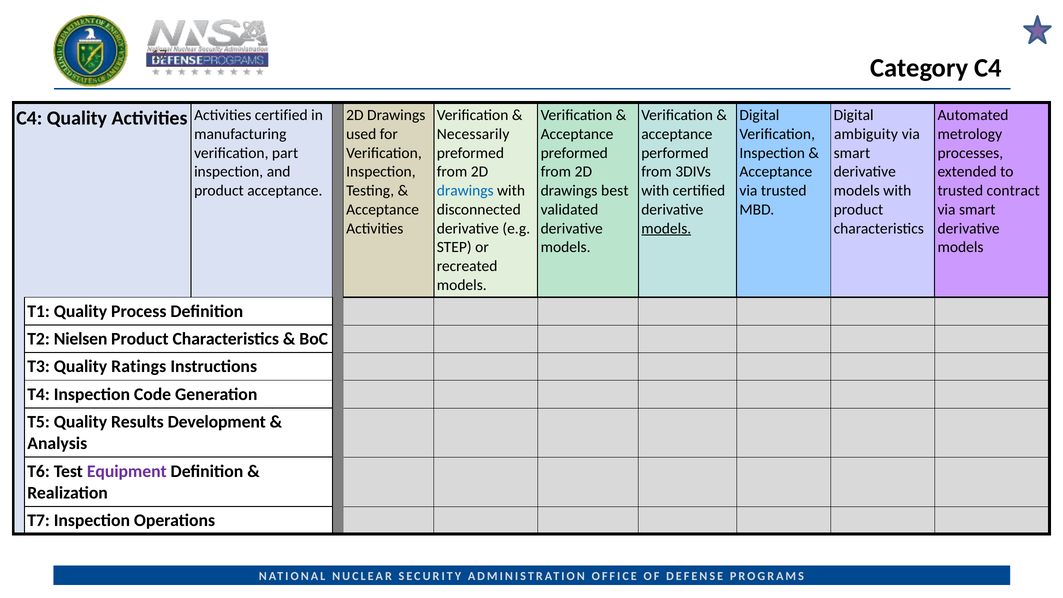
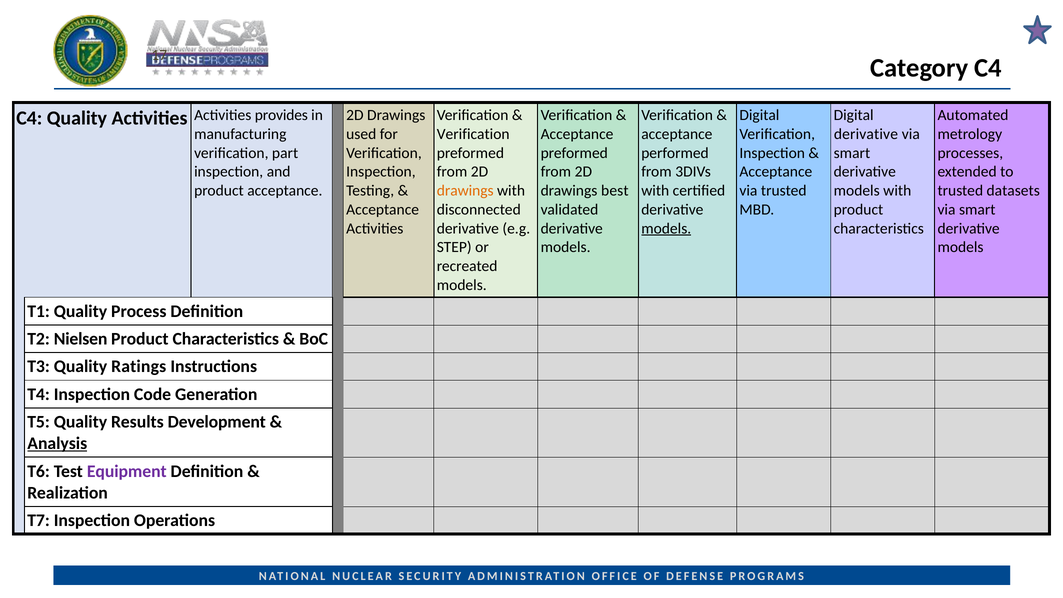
Activities certified: certified -> provides
Necessarily at (473, 134): Necessarily -> Verification
ambiguity at (866, 134): ambiguity -> derivative
drawings at (465, 191) colour: blue -> orange
contract: contract -> datasets
Analysis underline: none -> present
